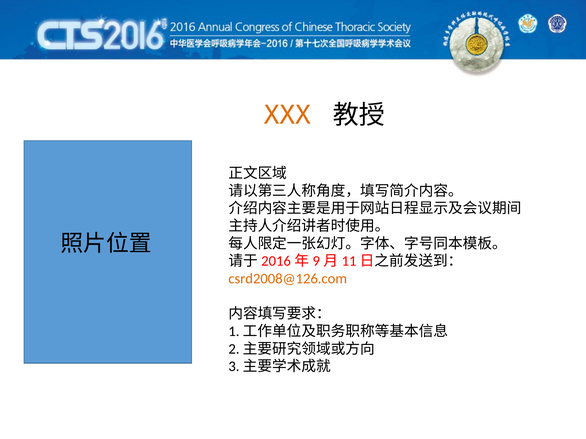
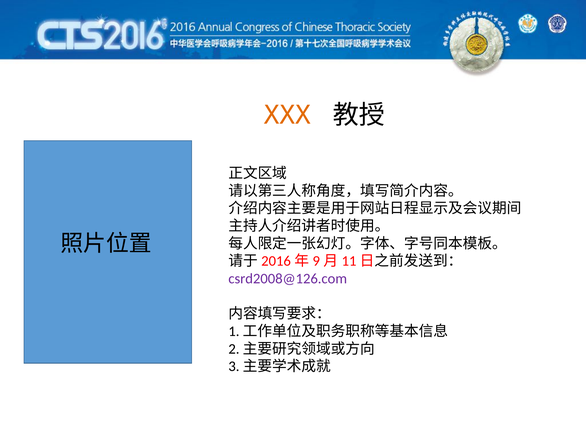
csrd2008@126.com colour: orange -> purple
